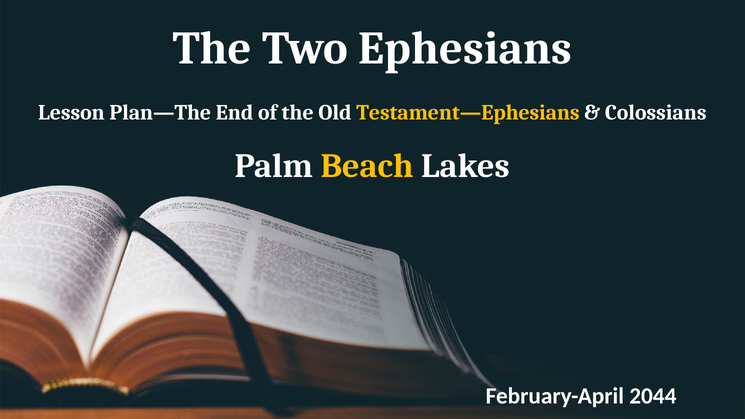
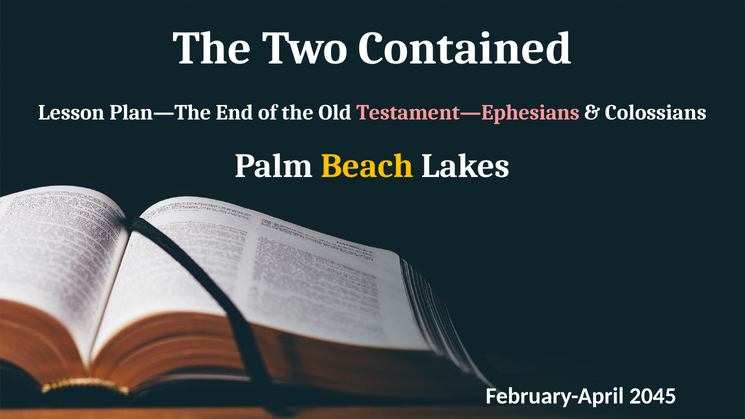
Ephesians: Ephesians -> Contained
Testament—Ephesians colour: yellow -> pink
2044: 2044 -> 2045
